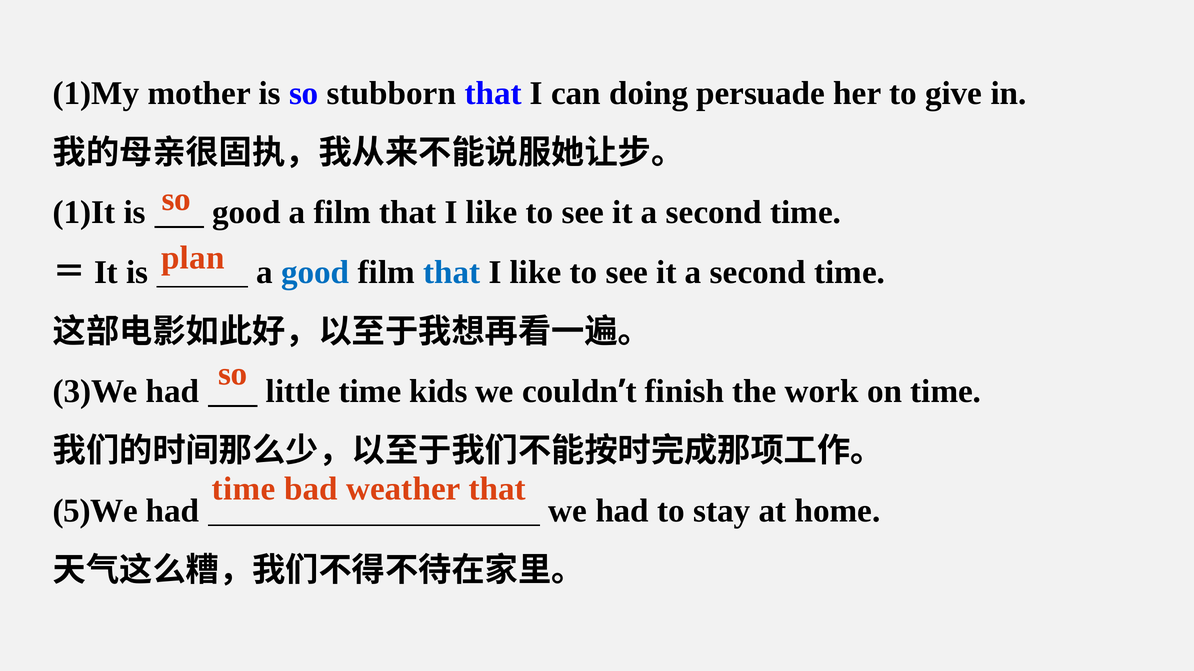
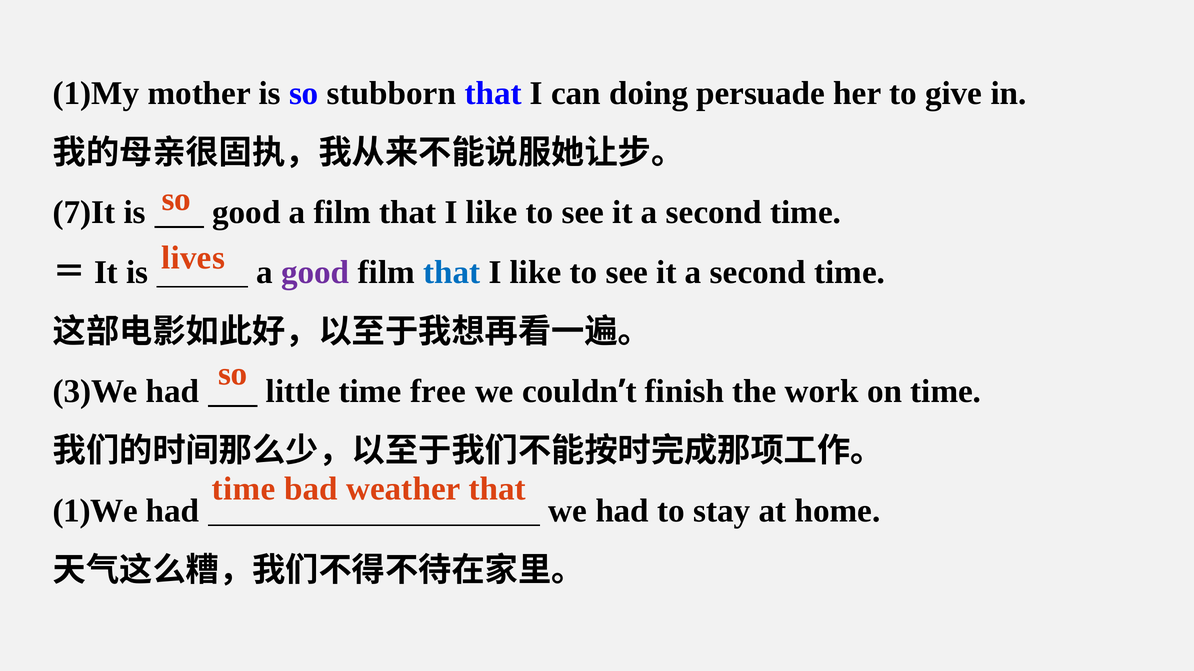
1)It: 1)It -> 7)It
plan: plan -> lives
good at (315, 272) colour: blue -> purple
kids: kids -> free
5)We: 5)We -> 1)We
